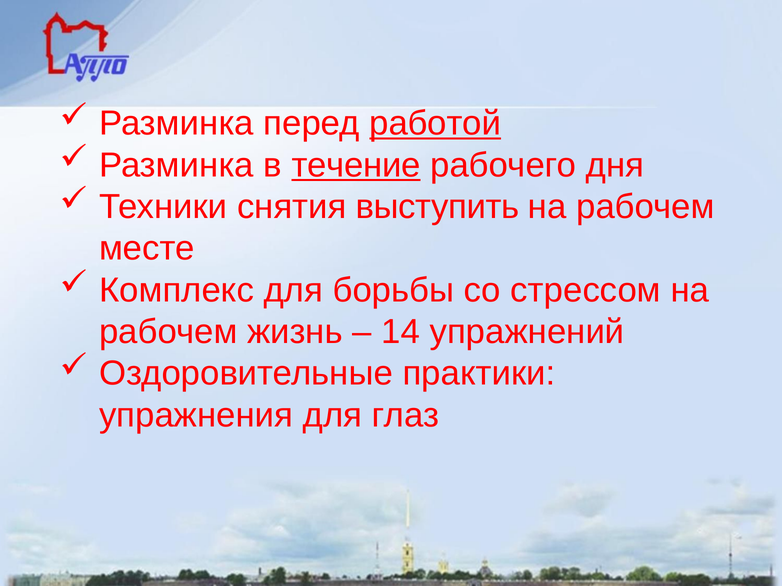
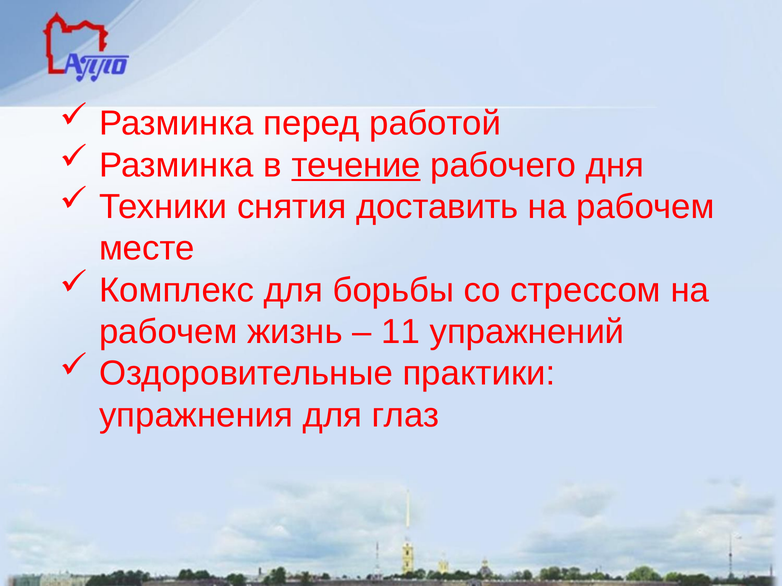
работой underline: present -> none
выступить: выступить -> доставить
14: 14 -> 11
